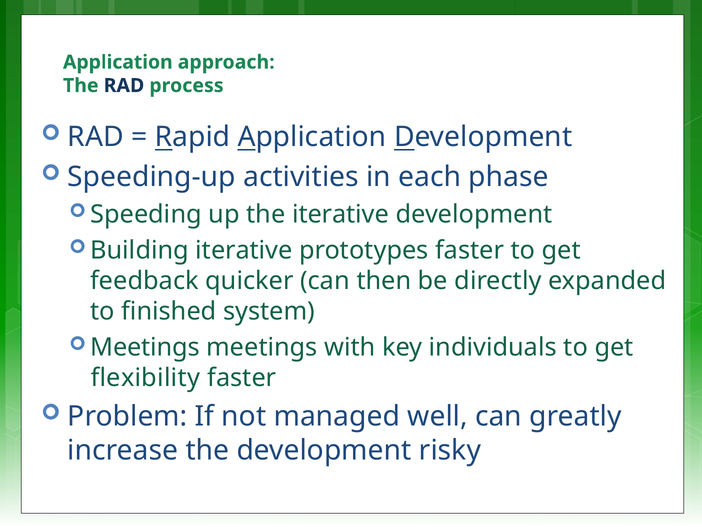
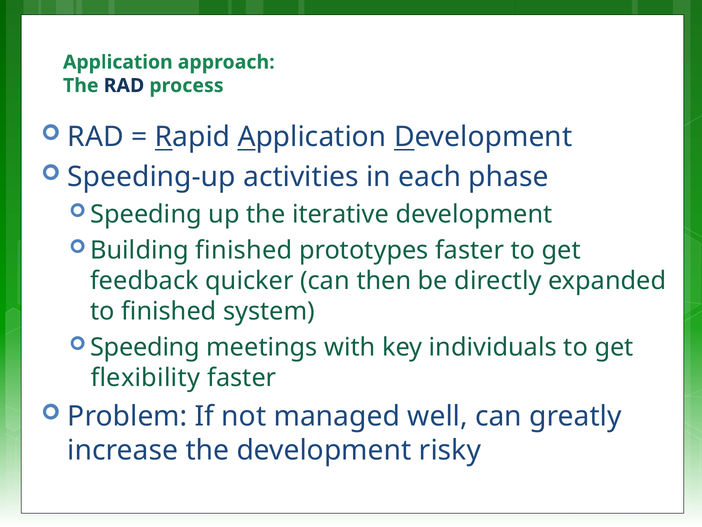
Building iterative: iterative -> finished
Meetings at (145, 347): Meetings -> Speeding
